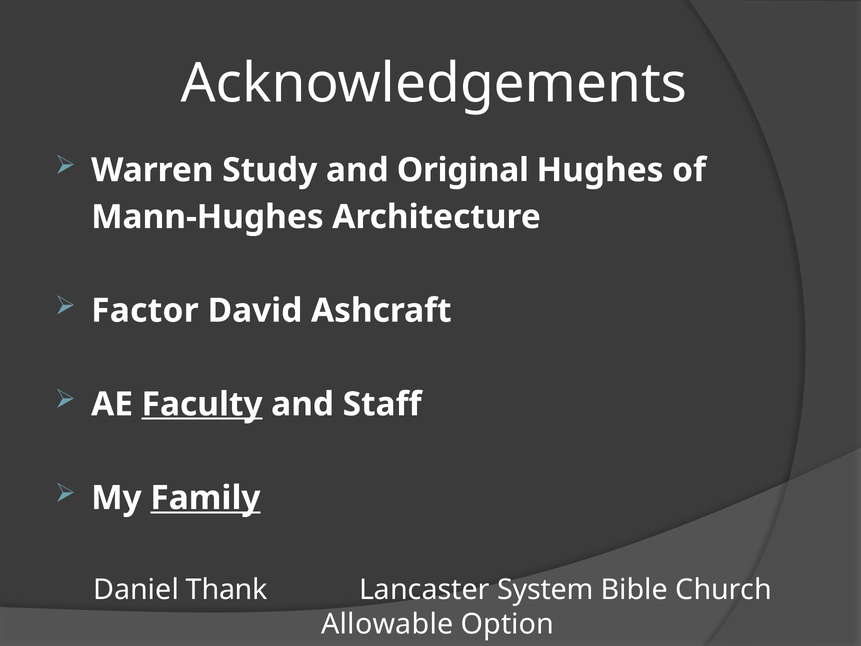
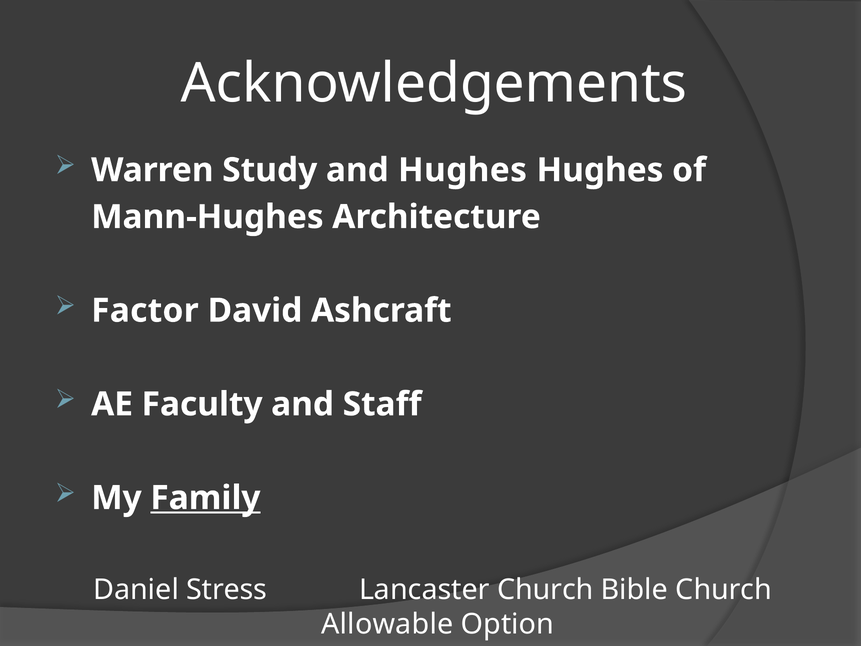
and Original: Original -> Hughes
Faculty underline: present -> none
Thank: Thank -> Stress
Lancaster System: System -> Church
